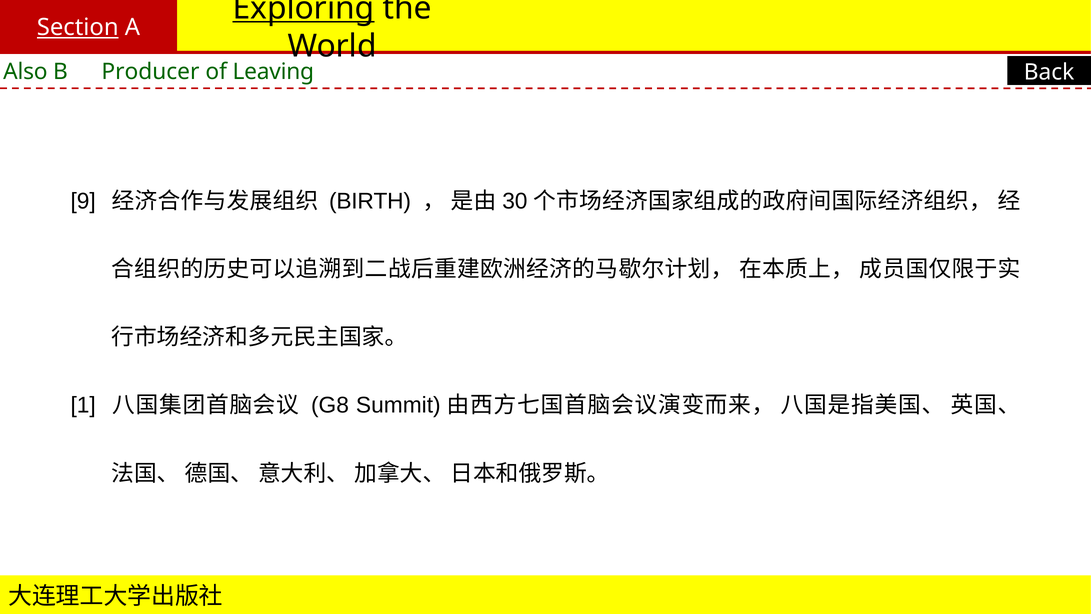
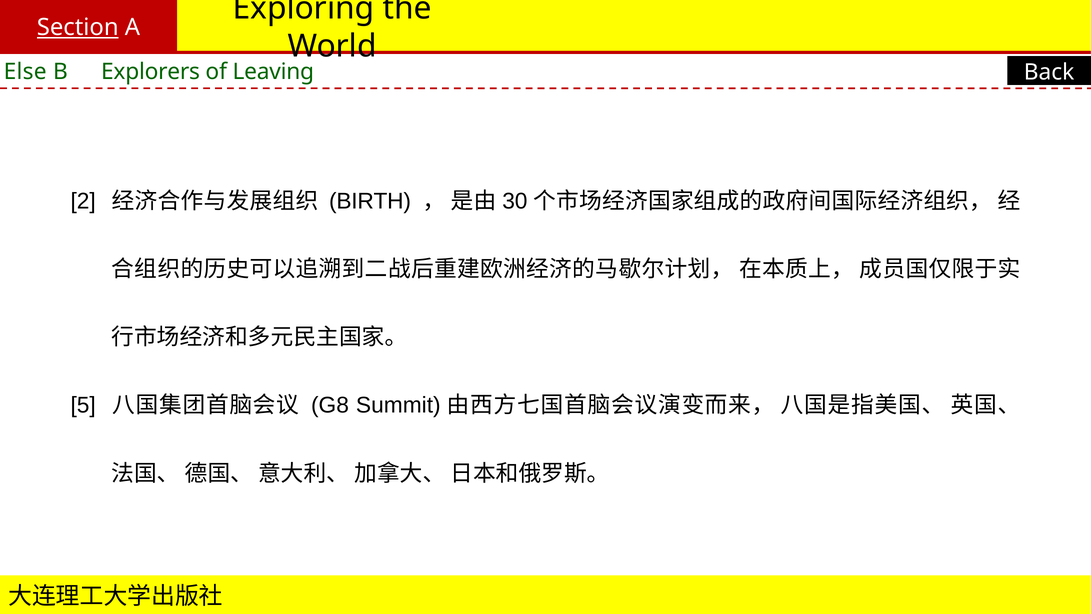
Exploring underline: present -> none
Also: Also -> Else
Producer: Producer -> Explorers
9: 9 -> 2
1: 1 -> 5
